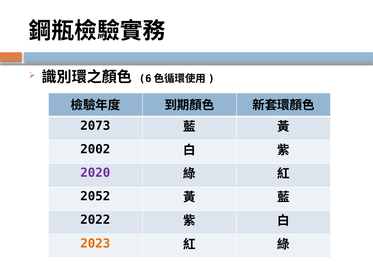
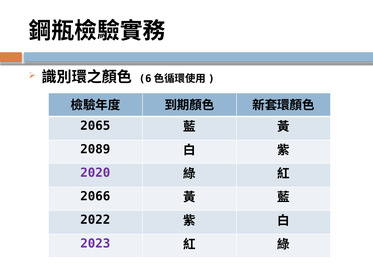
2073: 2073 -> 2065
2002: 2002 -> 2089
2052: 2052 -> 2066
2023 colour: orange -> purple
